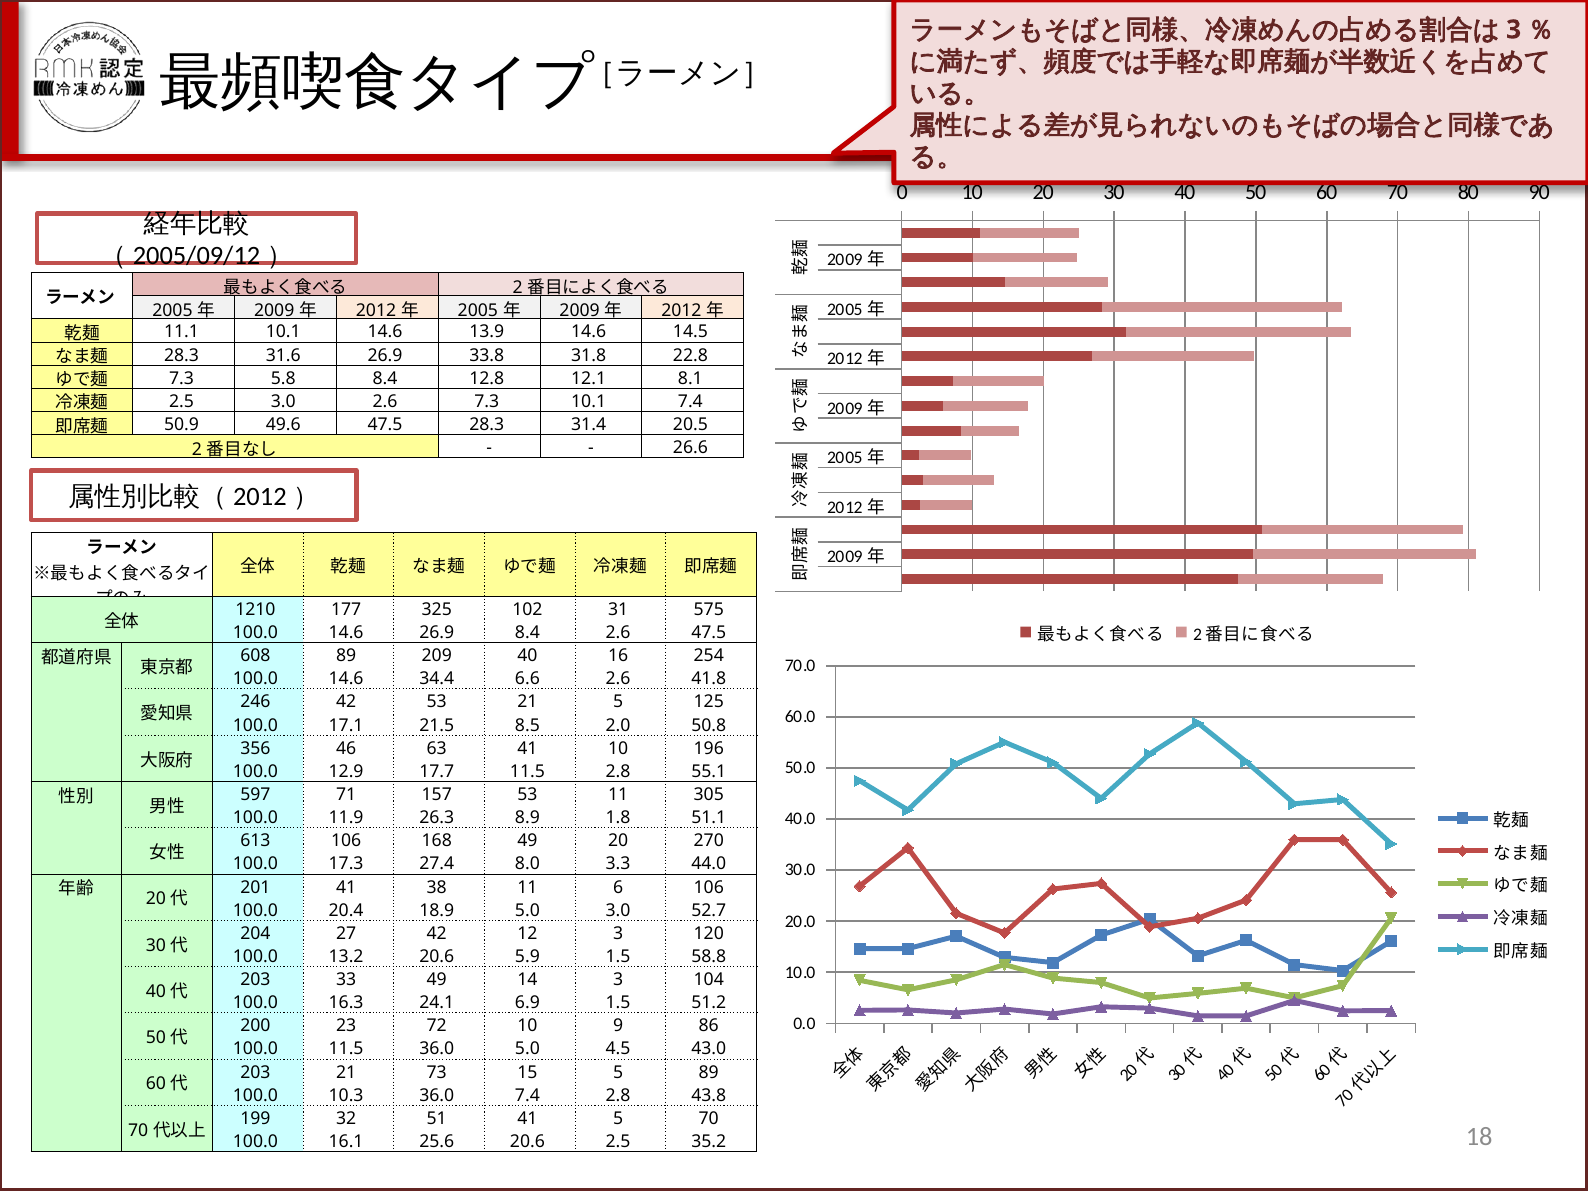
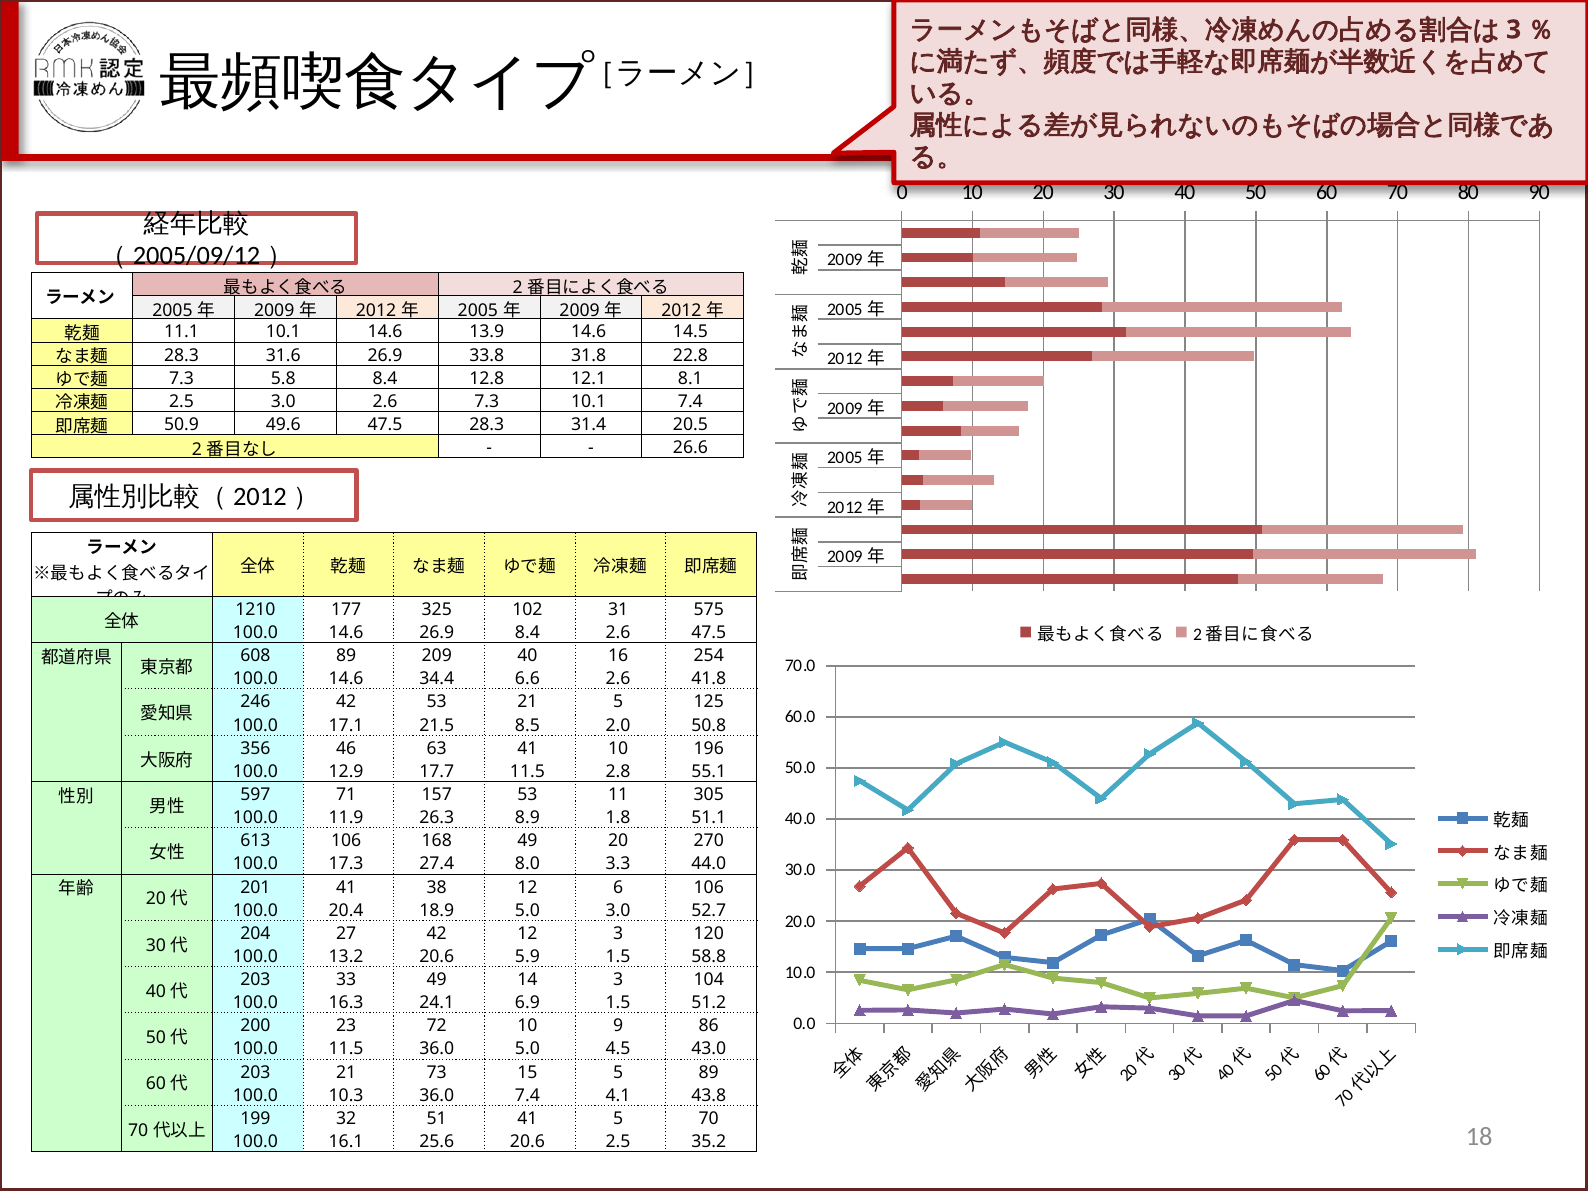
38 11: 11 -> 12
7.4 2.8: 2.8 -> 4.1
